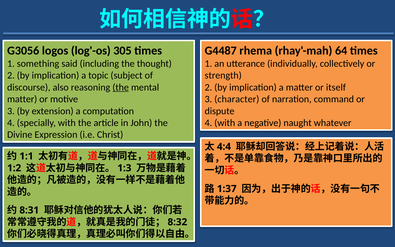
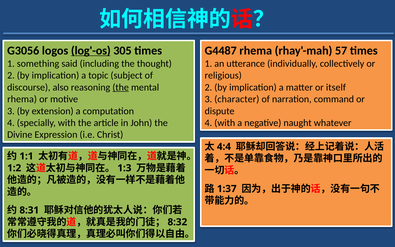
log'-os underline: none -> present
64: 64 -> 57
strength: strength -> religious
matter at (22, 99): matter -> rhema
